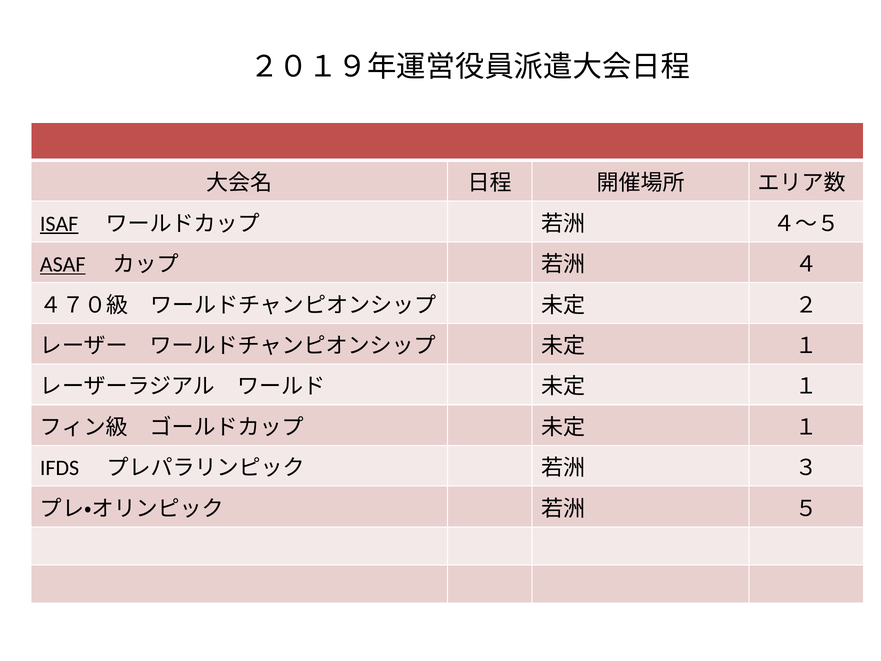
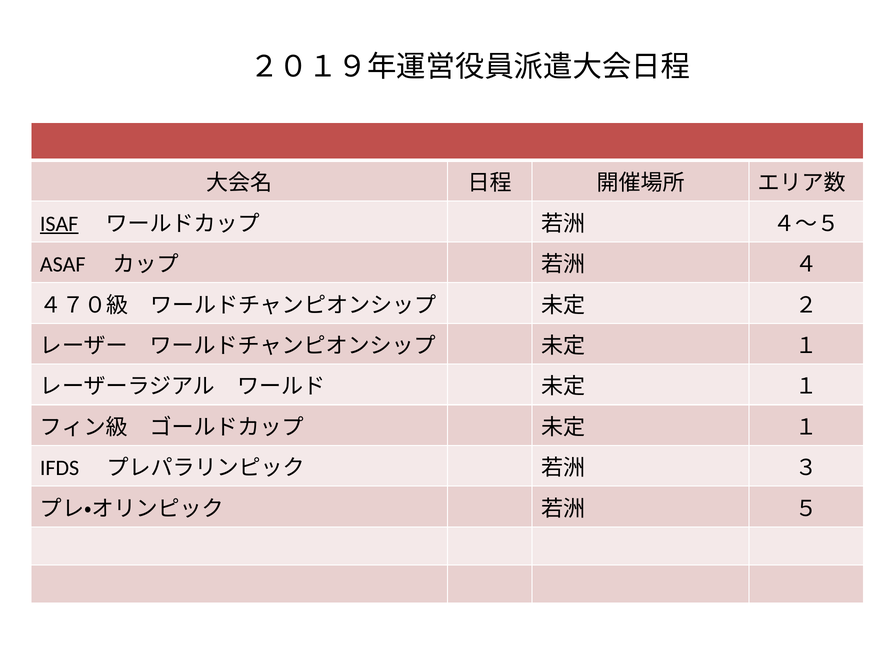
ASAF underline: present -> none
